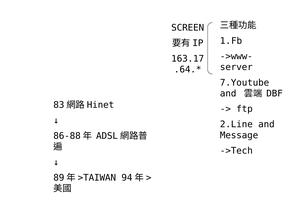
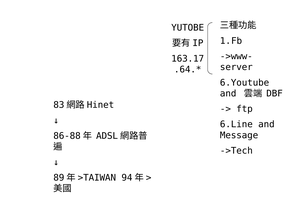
SCREEN: SCREEN -> YUTOBE
7.Youtube: 7.Youtube -> 6.Youtube
2.Line: 2.Line -> 6.Line
